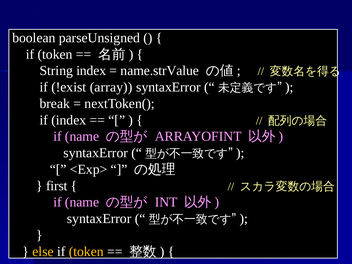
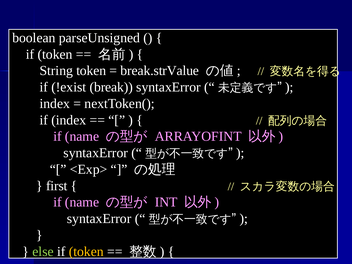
String index: index -> token
name.strValue: name.strValue -> break.strValue
array: array -> break
break at (55, 104): break -> index
else colour: yellow -> light green
